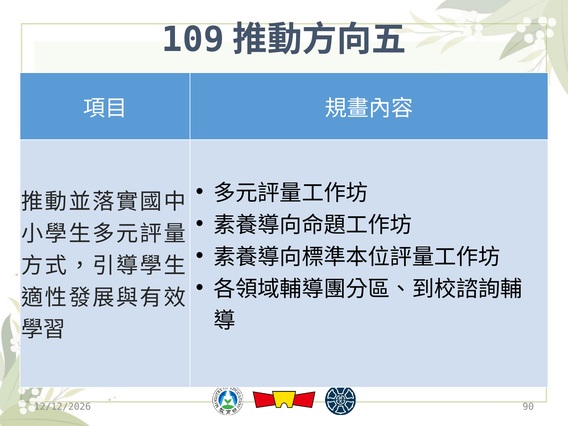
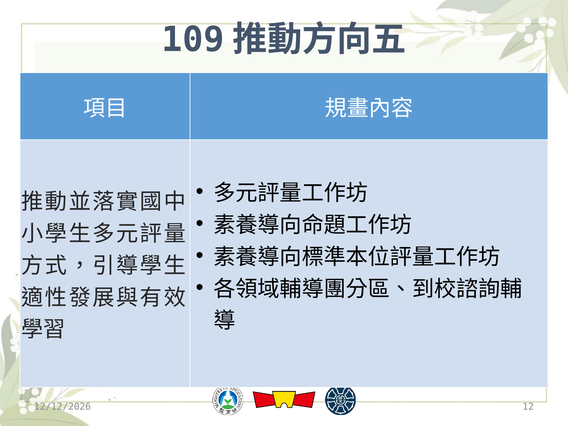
90: 90 -> 12
